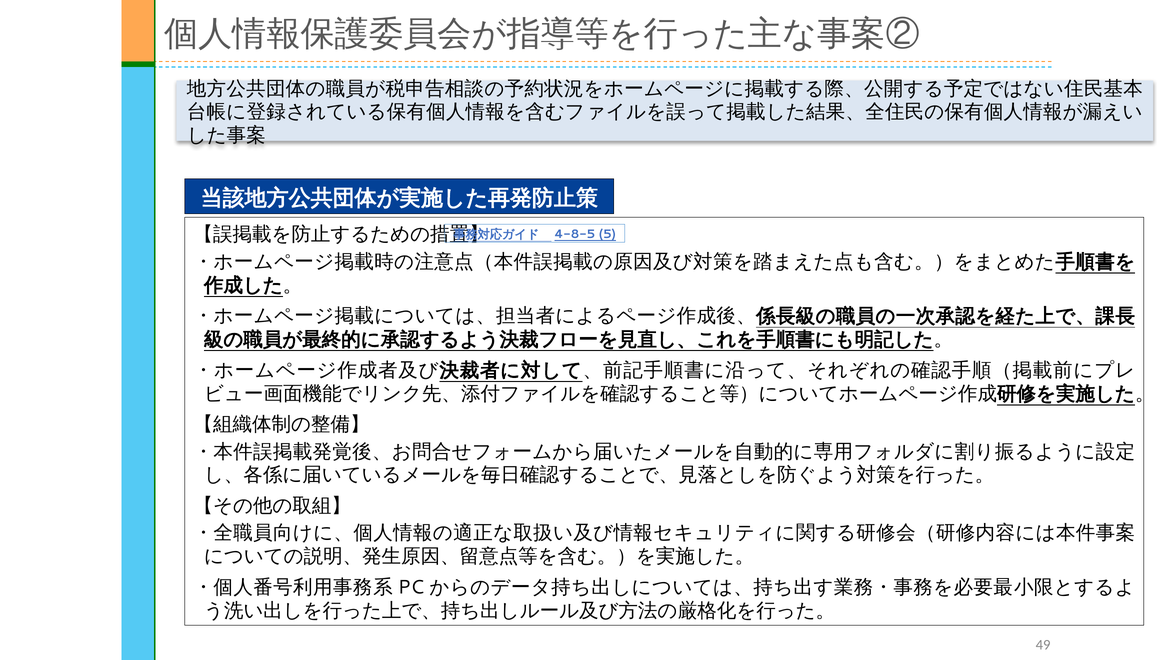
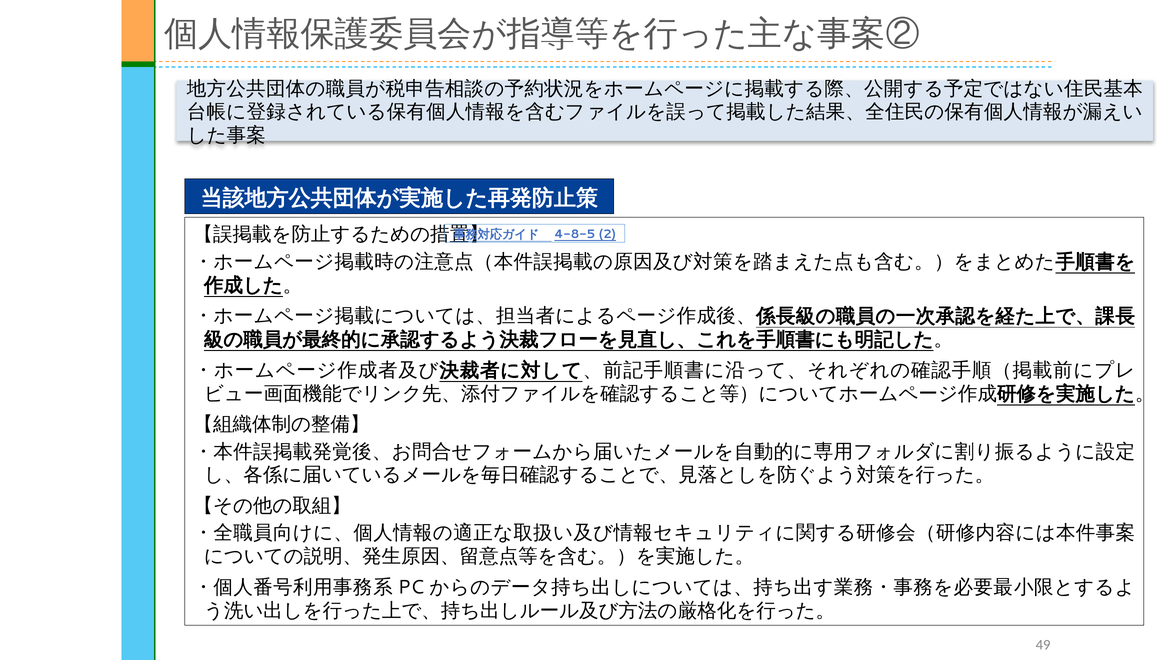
5: 5 -> 2
